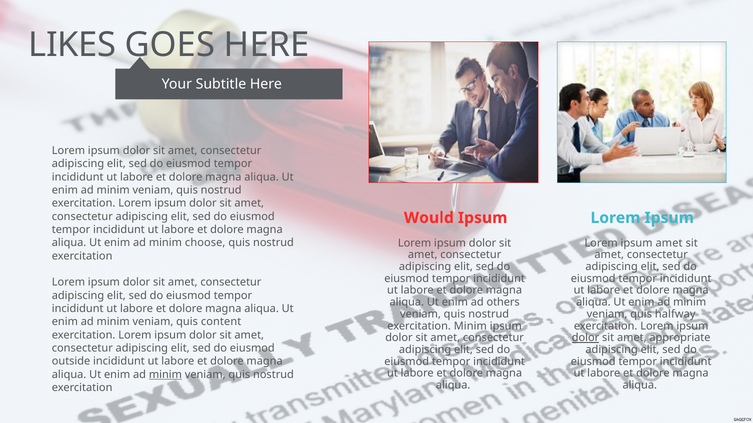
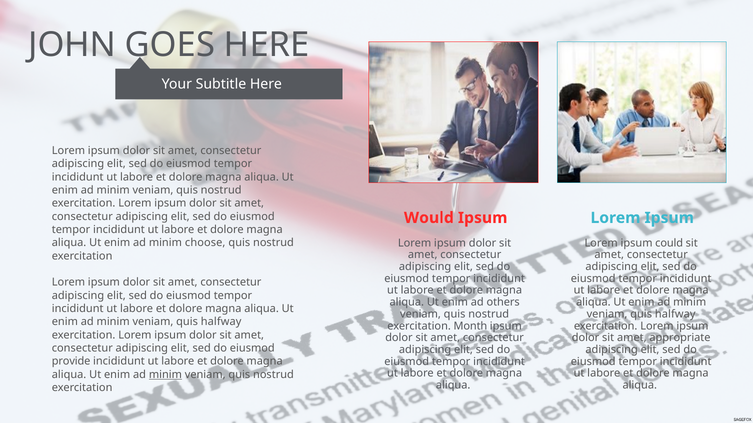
LIKES: LIKES -> JOHN
ipsum amet: amet -> could
content at (221, 322): content -> halfway
exercitation Minim: Minim -> Month
dolor at (586, 338) underline: present -> none
outside: outside -> provide
